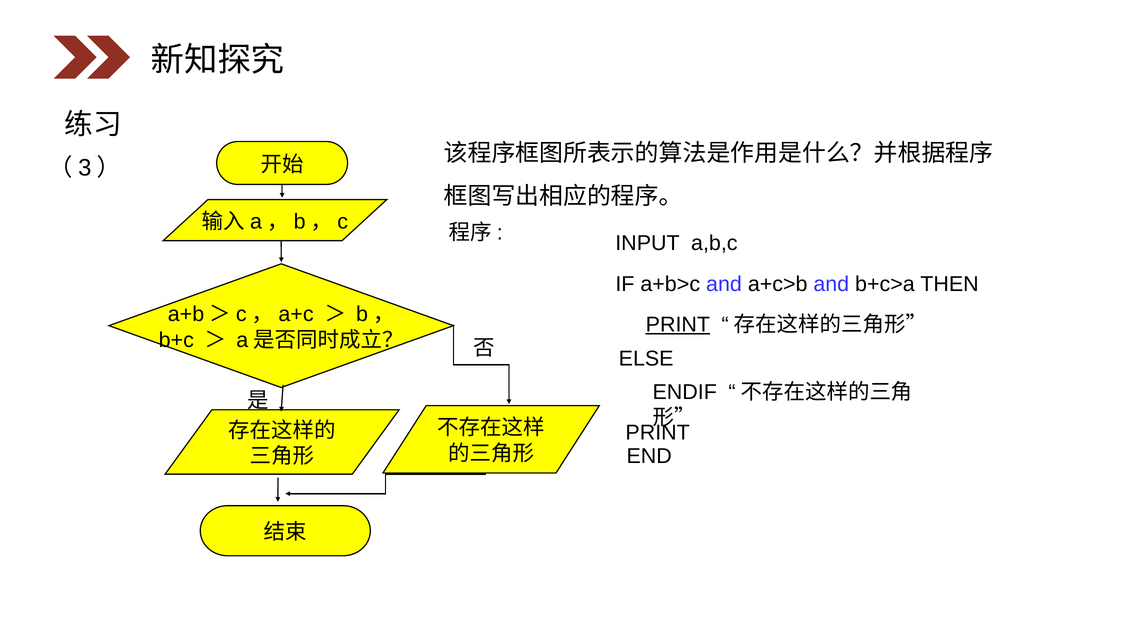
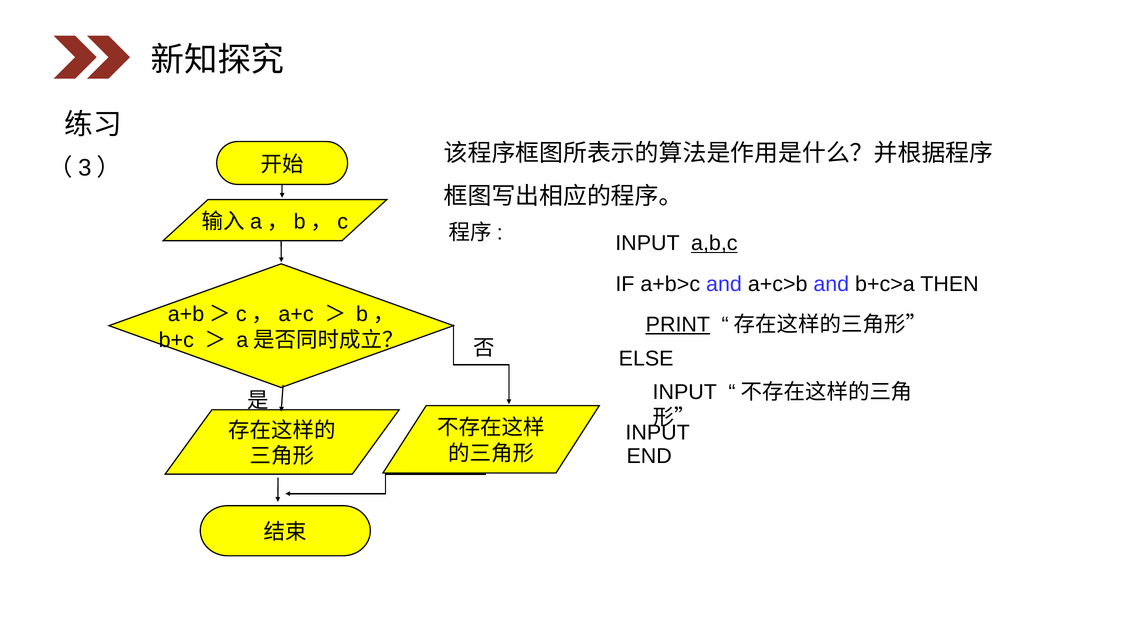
a,b,c underline: none -> present
ENDIF at (685, 392): ENDIF -> INPUT
PRINT at (658, 433): PRINT -> INPUT
